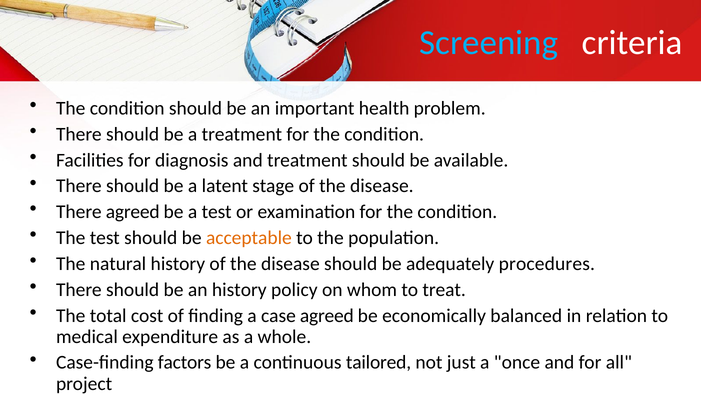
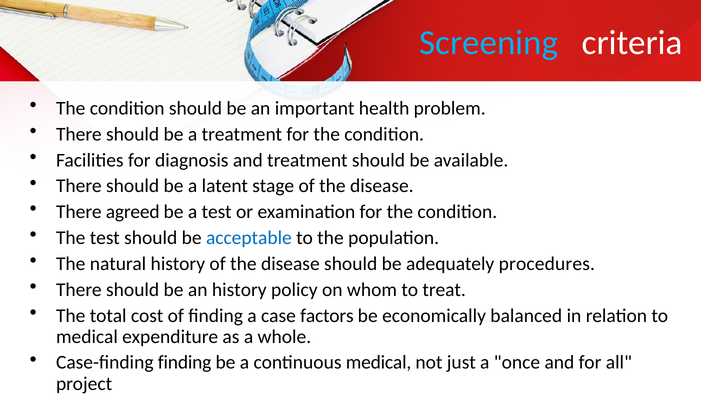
acceptable colour: orange -> blue
case agreed: agreed -> factors
Case-finding factors: factors -> finding
continuous tailored: tailored -> medical
